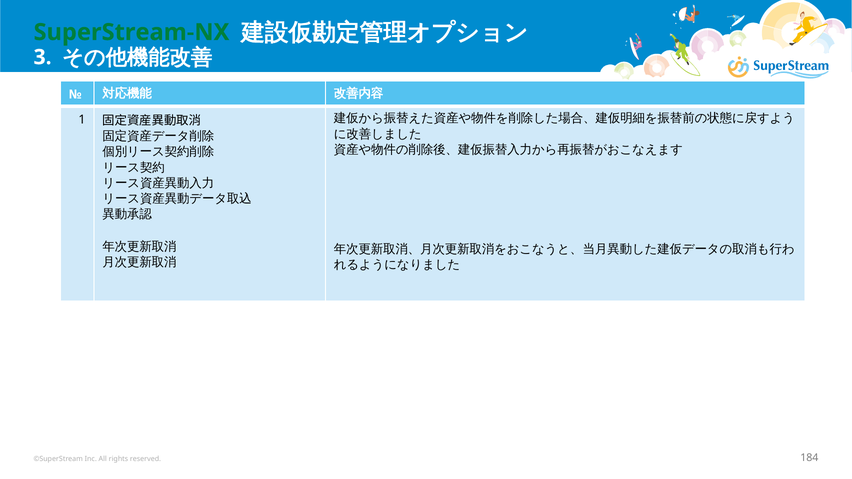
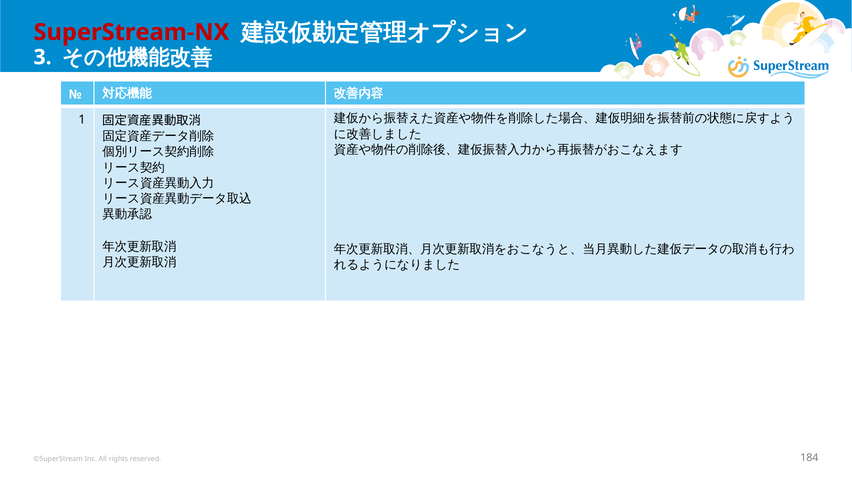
SuperStream-NX colour: green -> red
